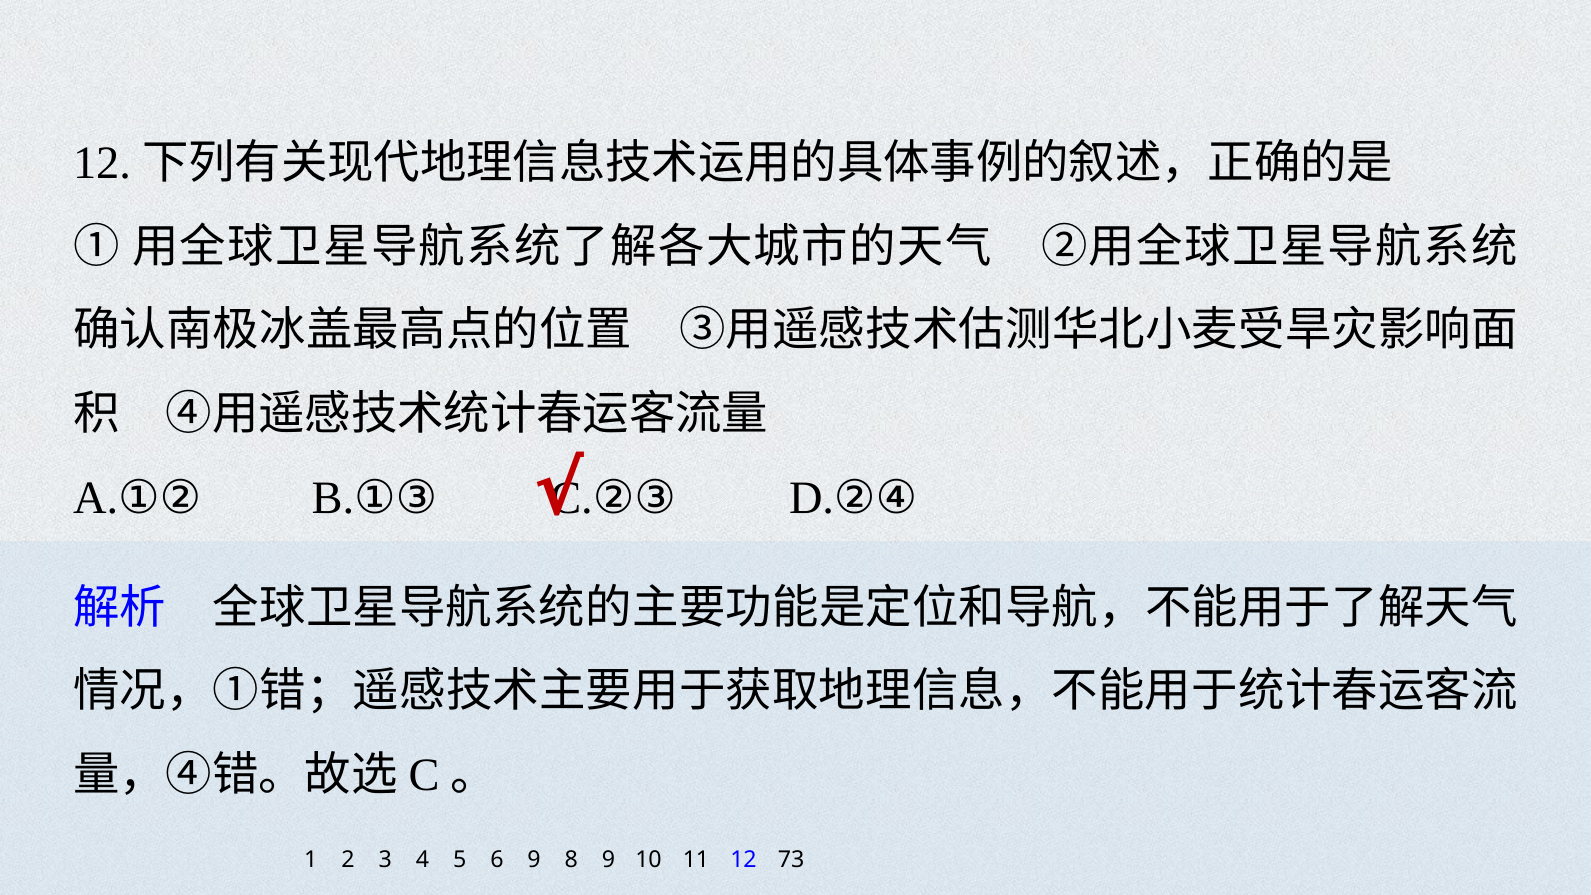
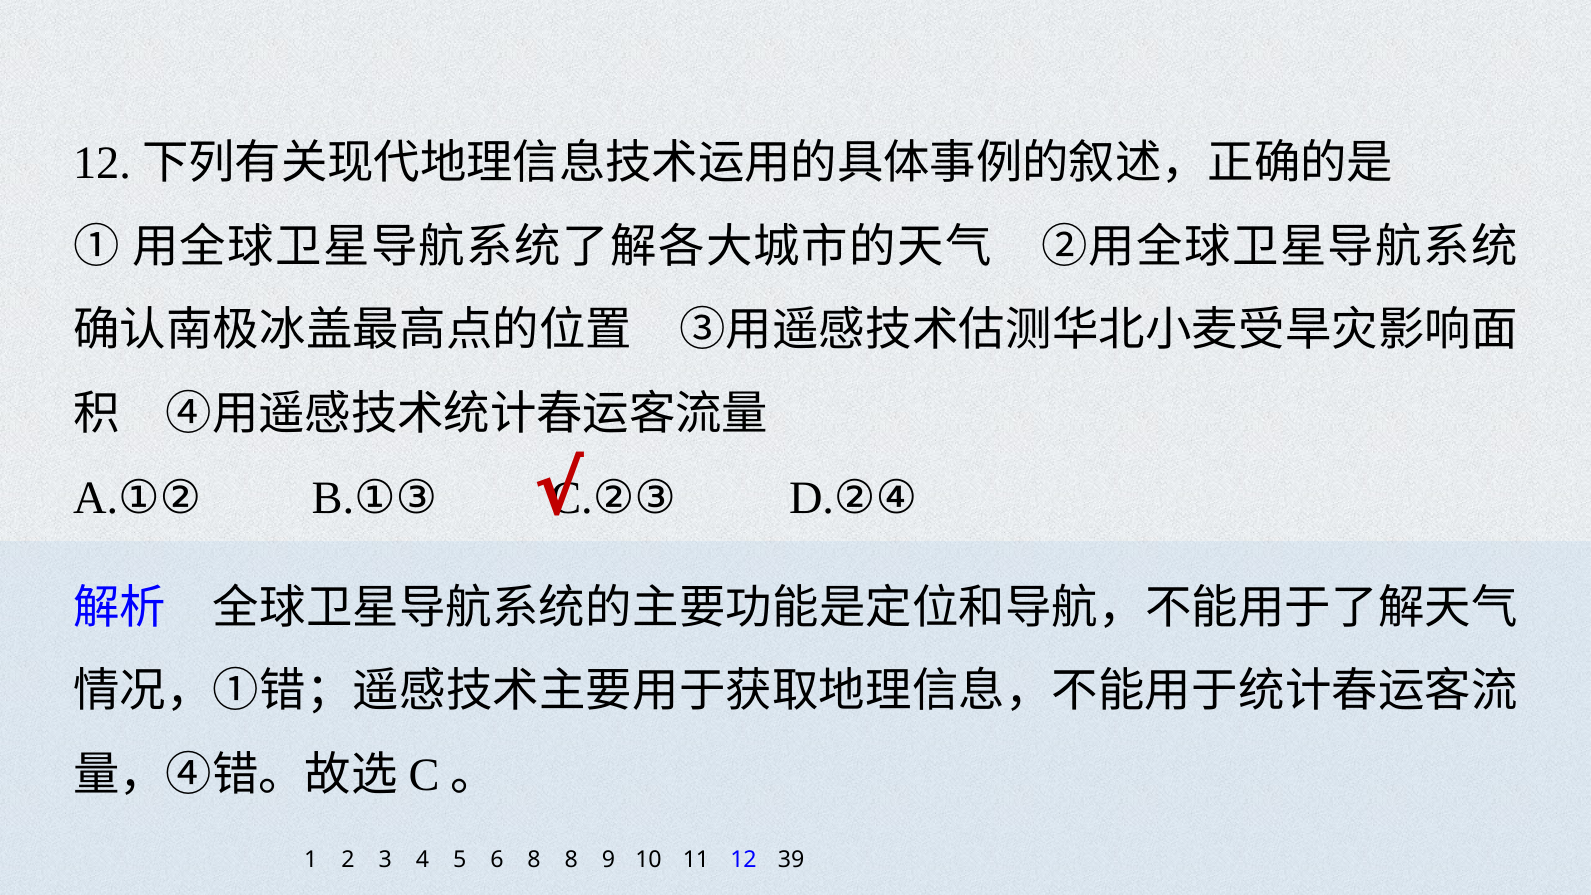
6 9: 9 -> 8
73: 73 -> 39
